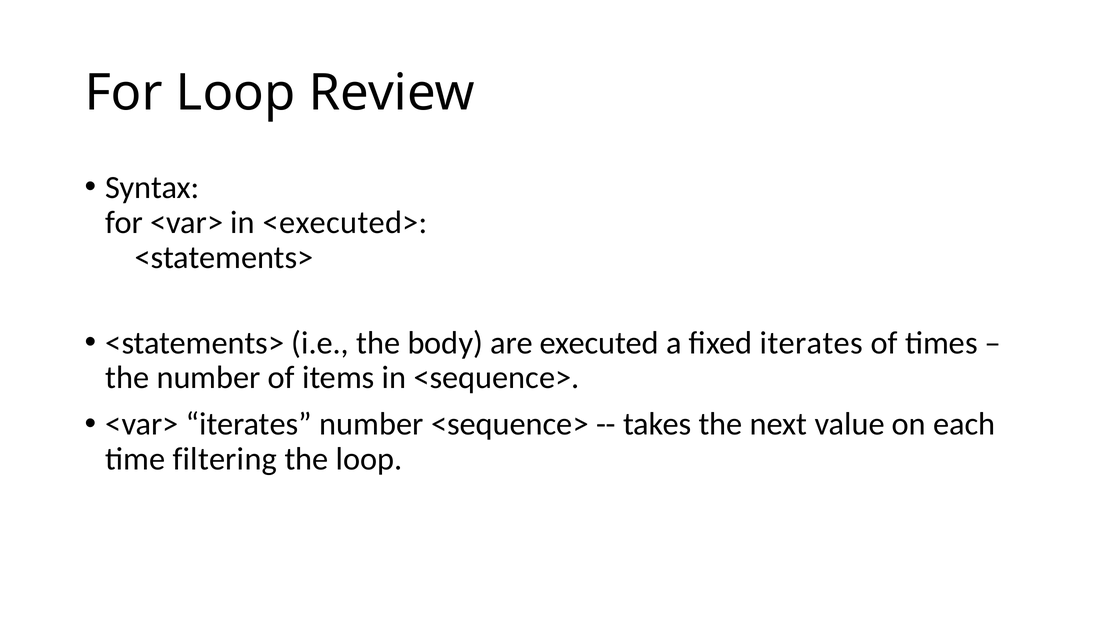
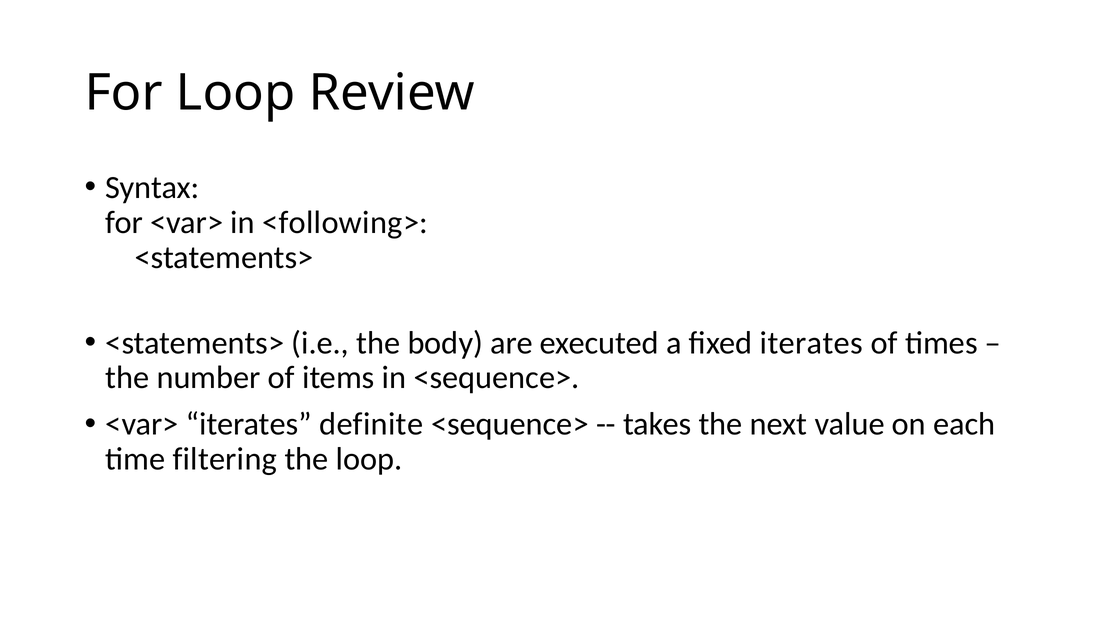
<executed>: <executed> -> <following>
iterates number: number -> definite
